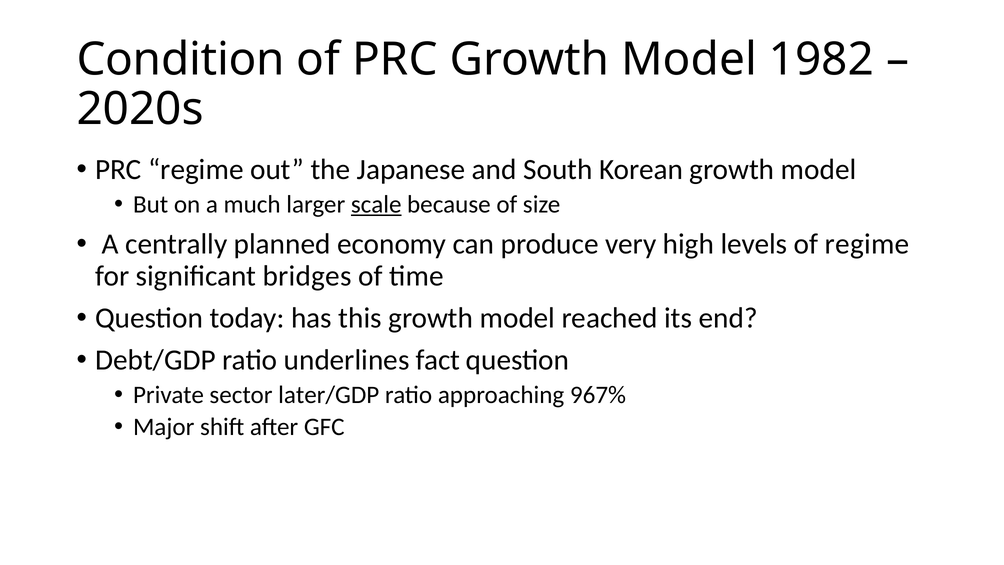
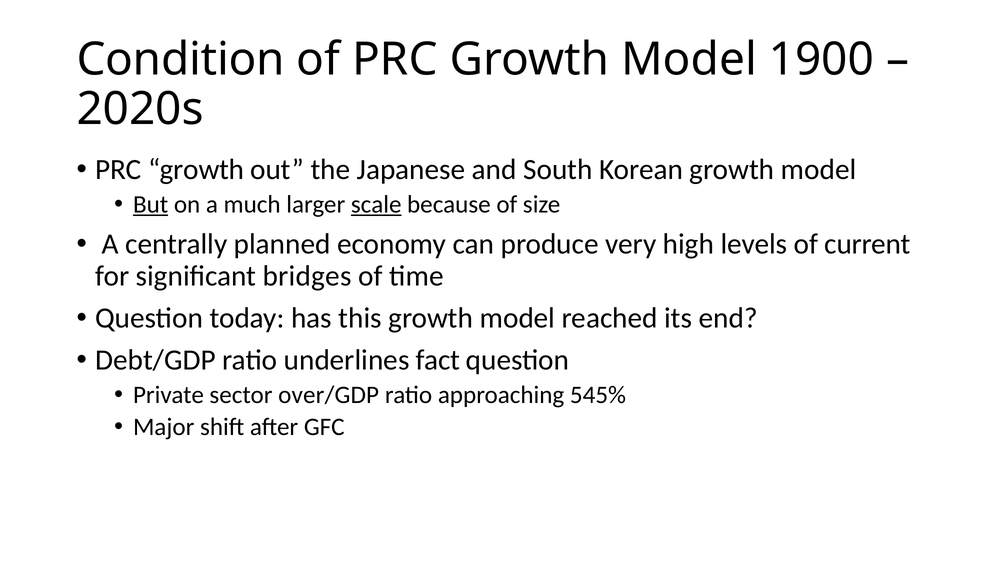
1982: 1982 -> 1900
regime at (196, 170): regime -> growth
But underline: none -> present
of regime: regime -> current
later/GDP: later/GDP -> over/GDP
967%: 967% -> 545%
